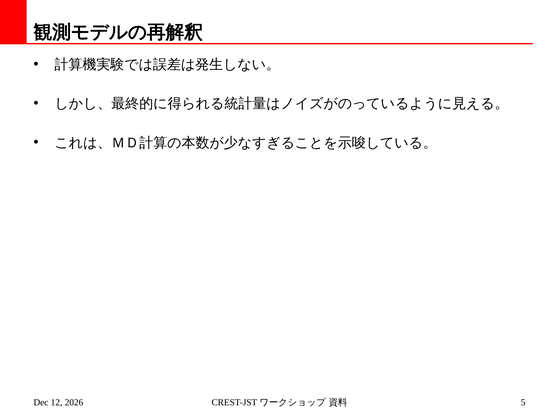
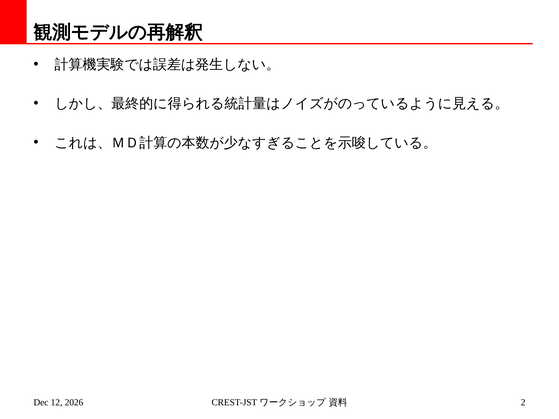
5: 5 -> 2
